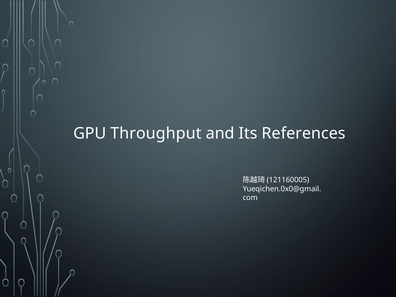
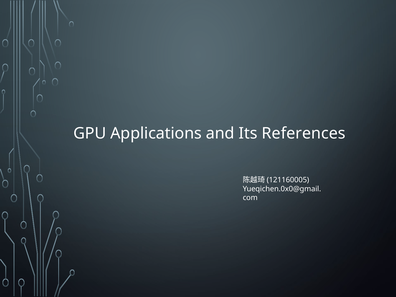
Throughput: Throughput -> Applications
